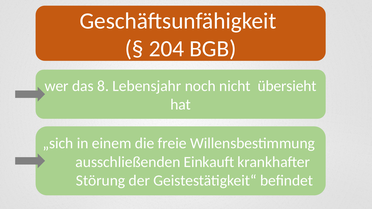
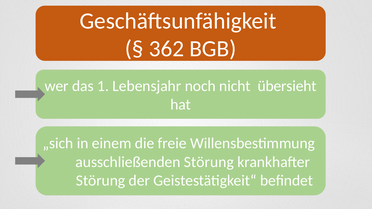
204: 204 -> 362
8: 8 -> 1
ausschließenden Einkauft: Einkauft -> Störung
